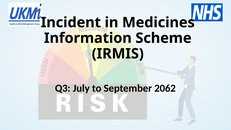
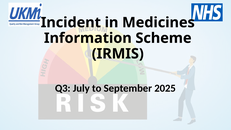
2062: 2062 -> 2025
